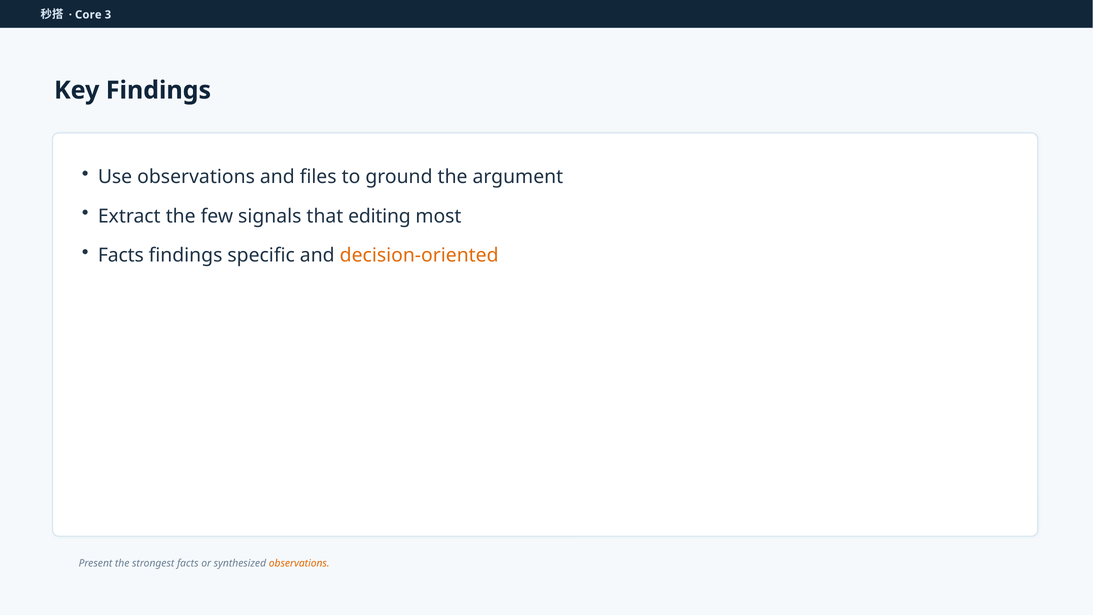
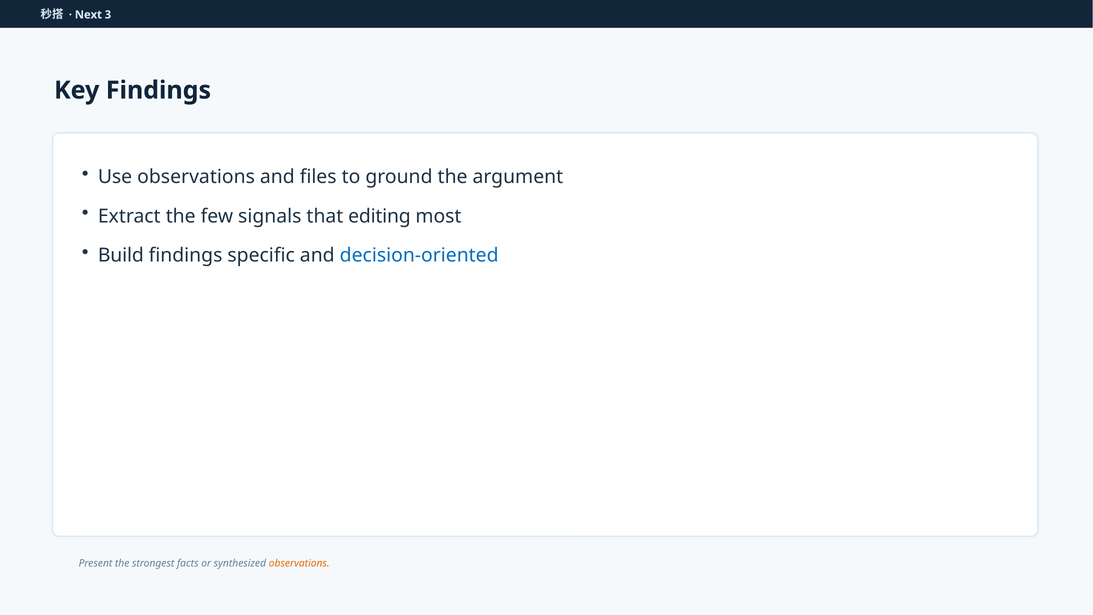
Core: Core -> Next
Facts at (121, 255): Facts -> Build
decision-oriented colour: orange -> blue
